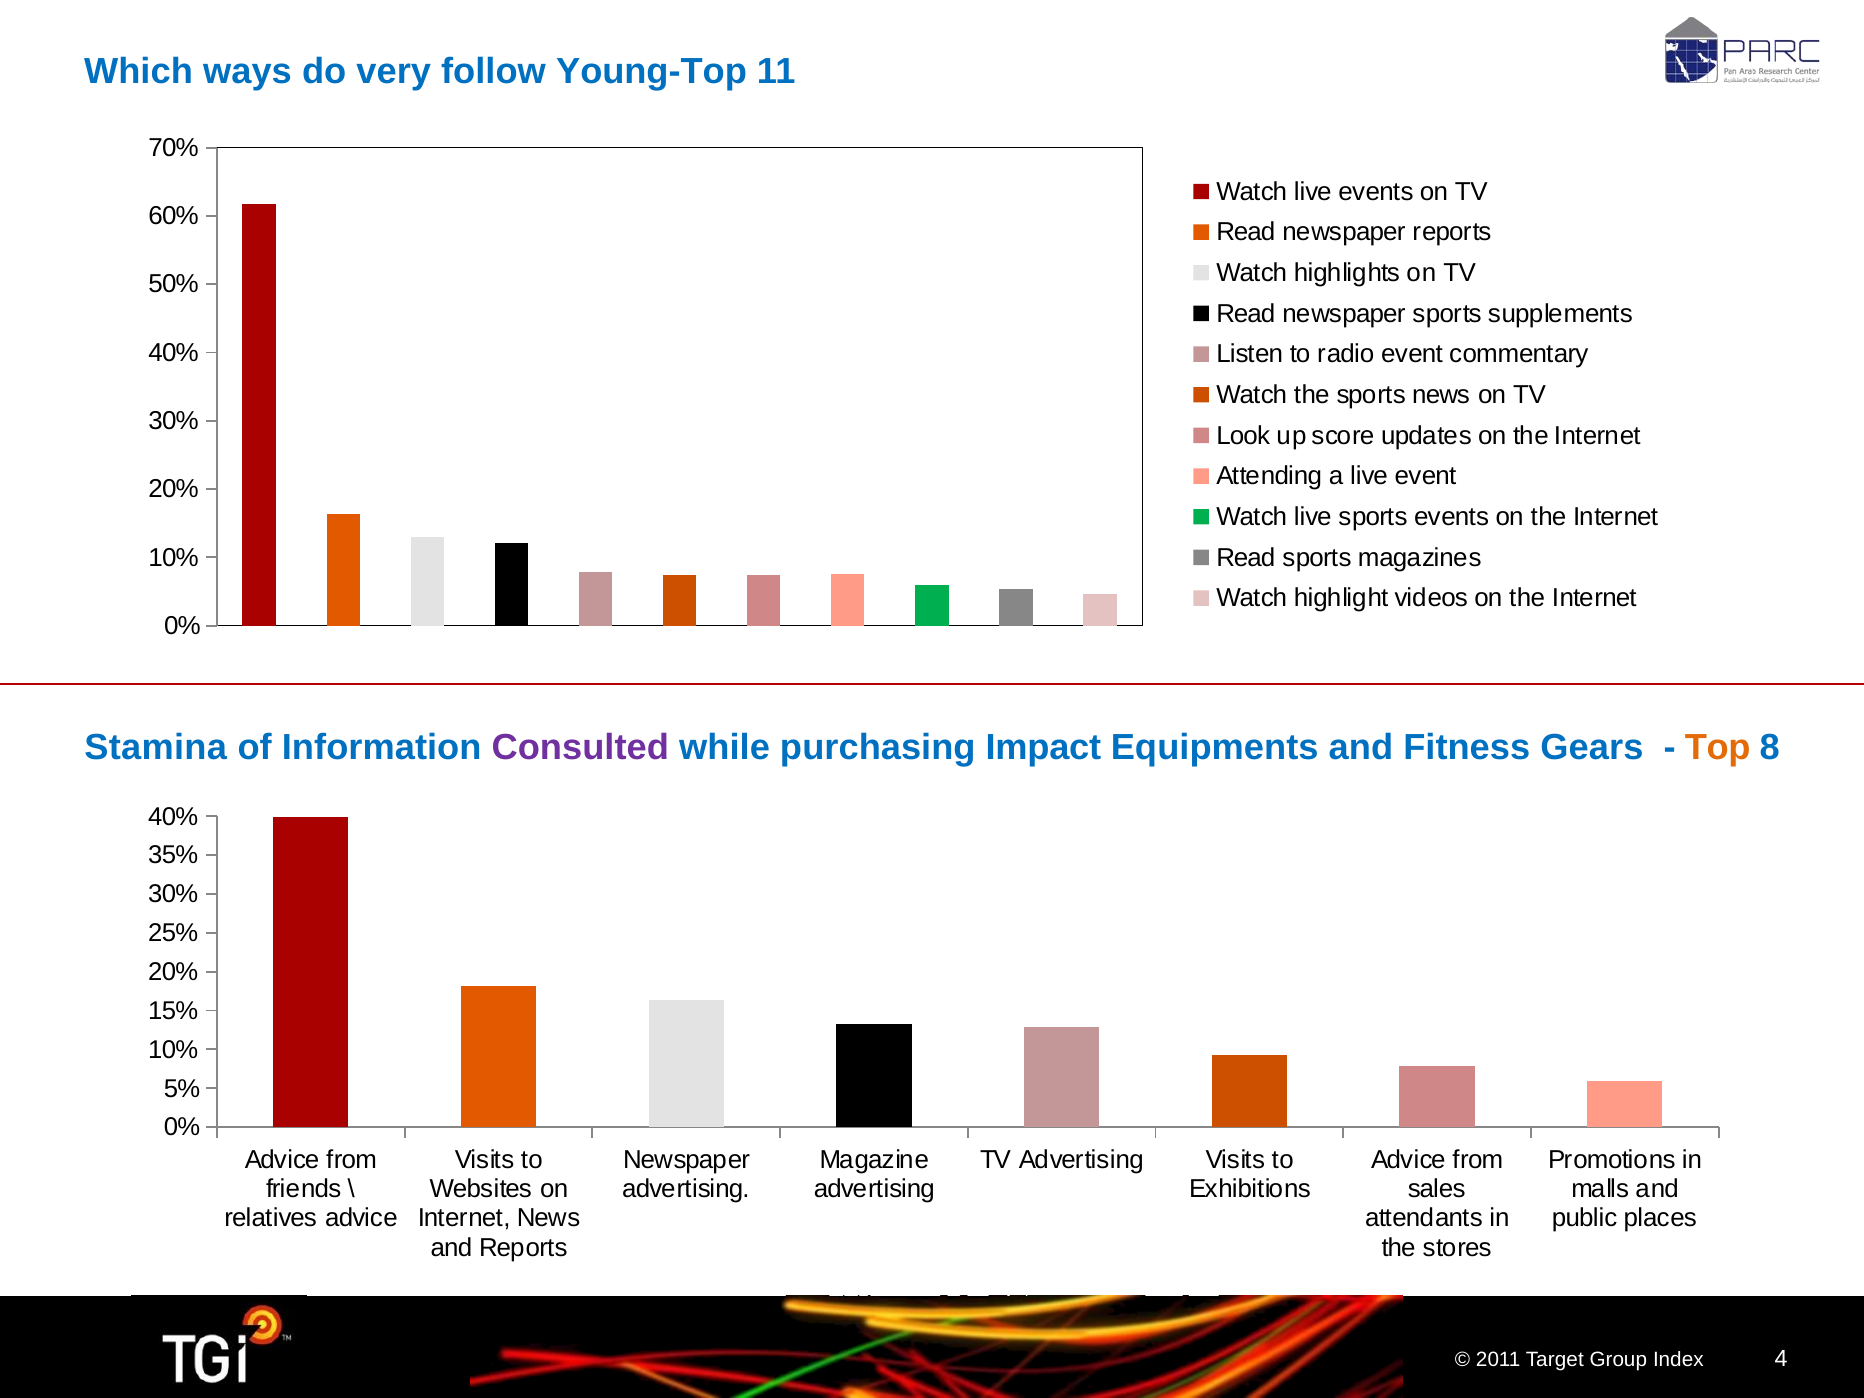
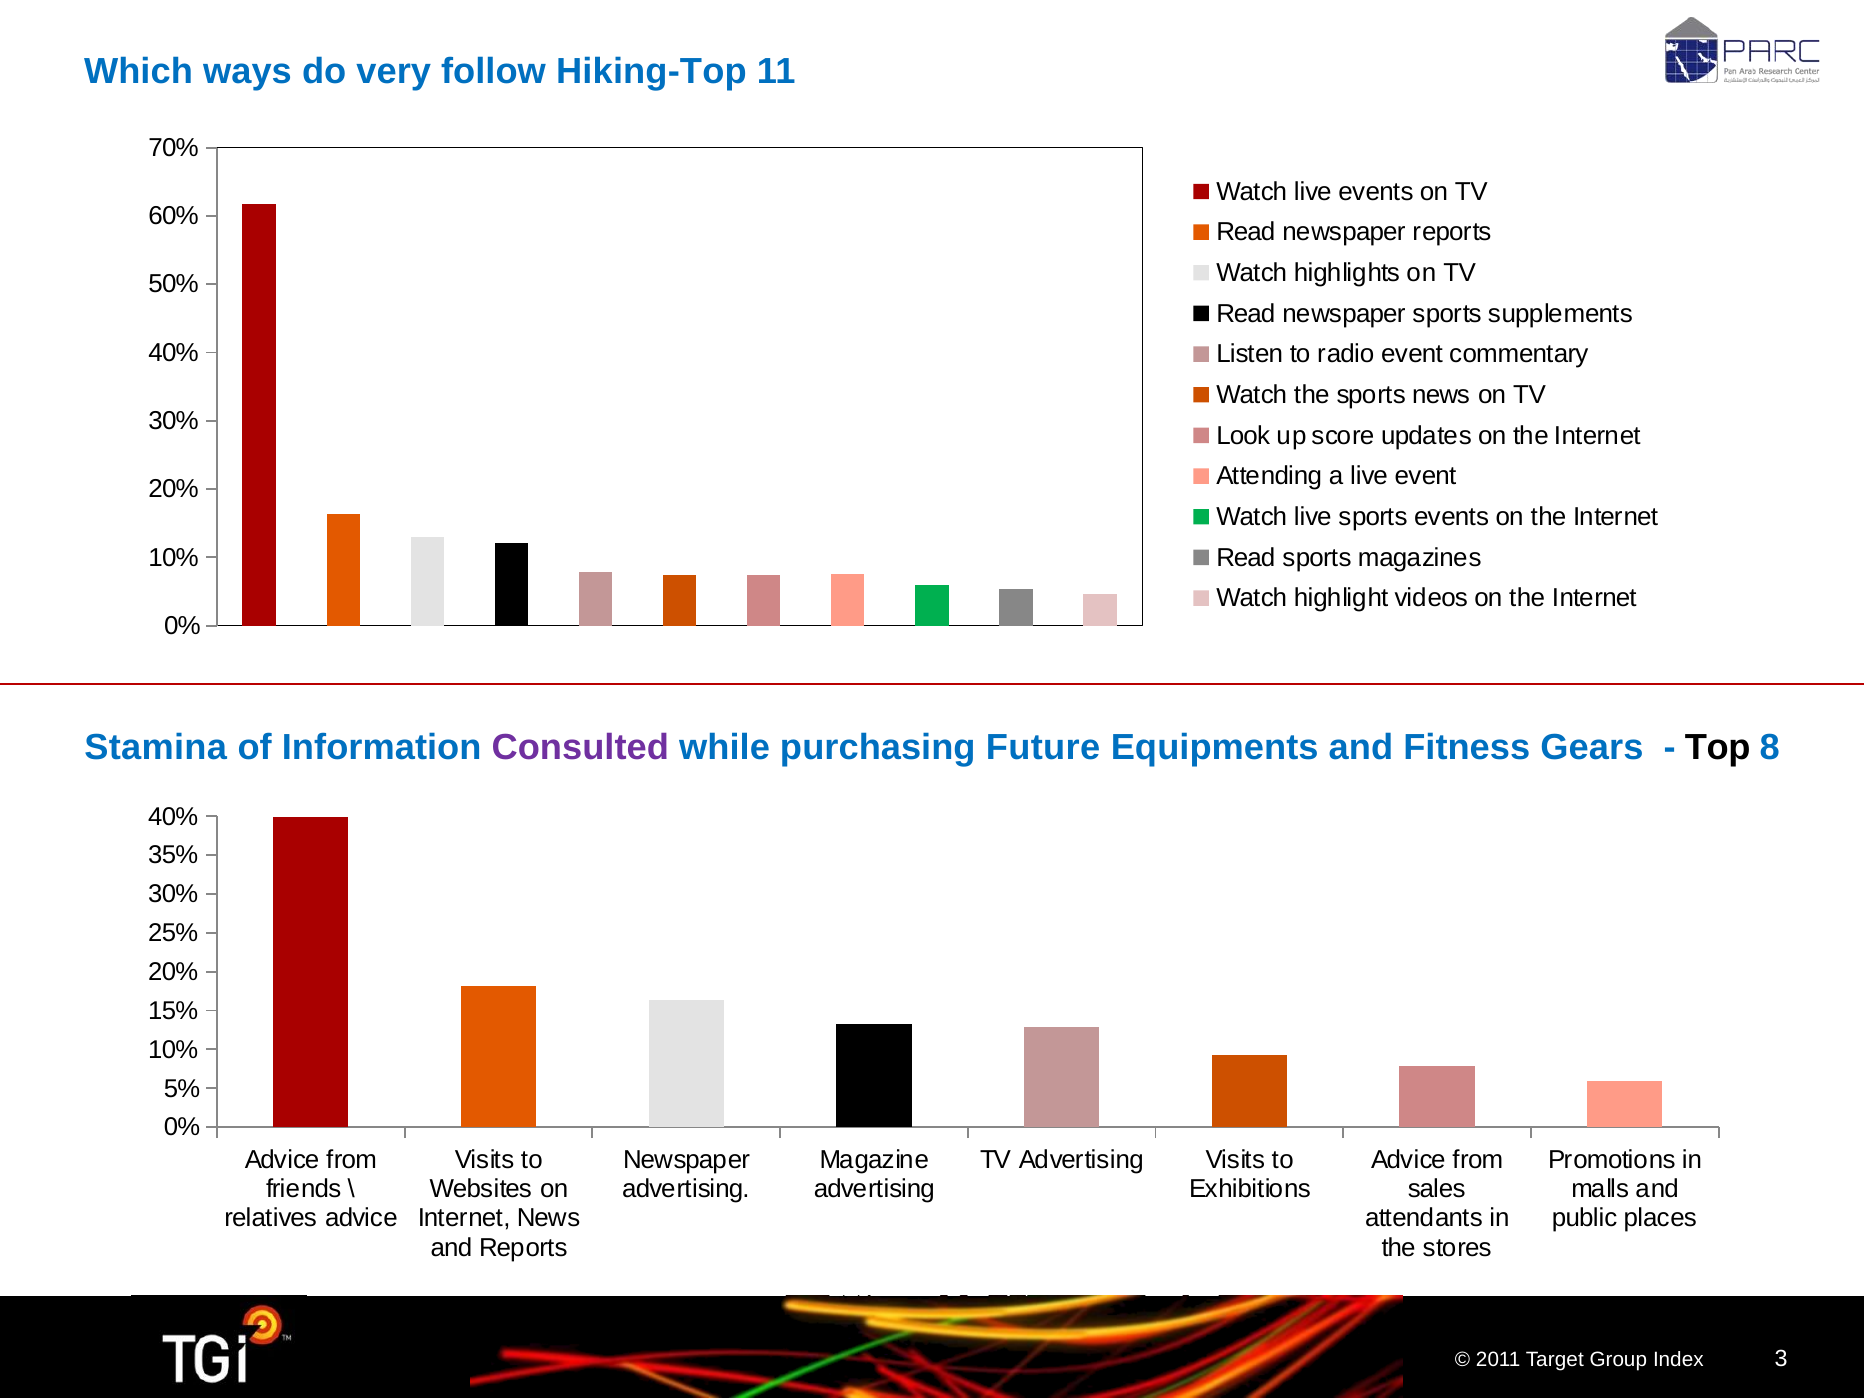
Young-Top: Young-Top -> Hiking-Top
Impact: Impact -> Future
Top colour: orange -> black
4: 4 -> 3
